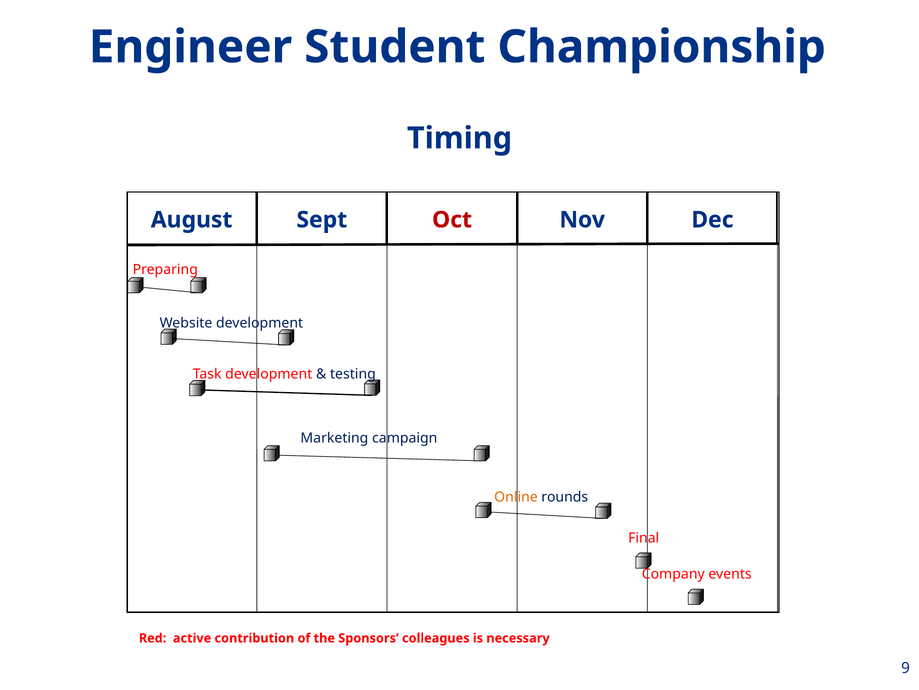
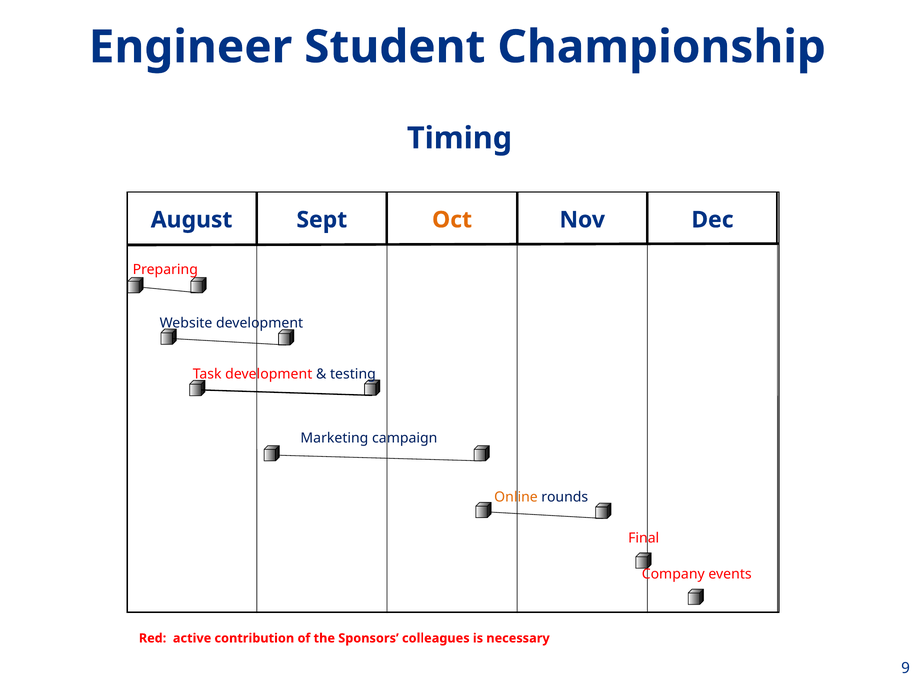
Oct colour: red -> orange
